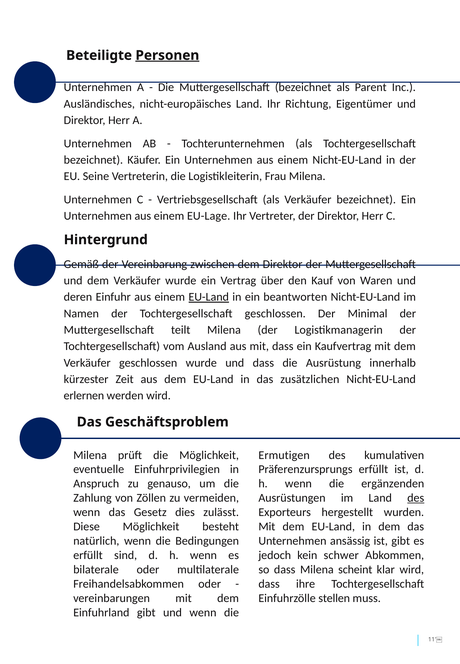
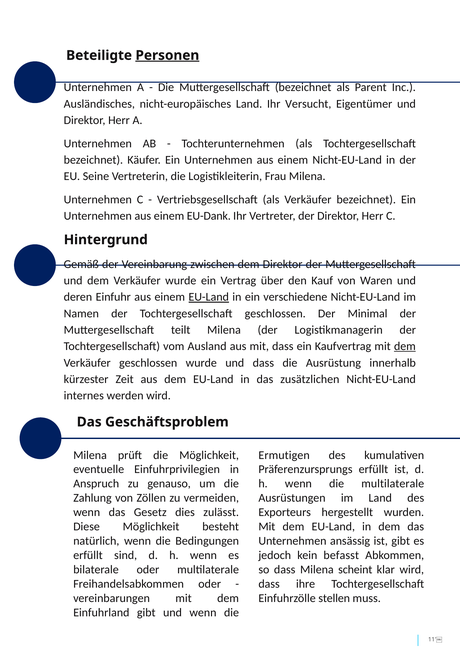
Richtung: Richtung -> Versucht
EU-Lage: EU-Lage -> EU-Dank
beantworten: beantworten -> verschiedene
dem at (405, 347) underline: none -> present
erlernen: erlernen -> internes
die ergänzenden: ergänzenden -> multilaterale
des at (416, 498) underline: present -> none
schwer: schwer -> befasst
